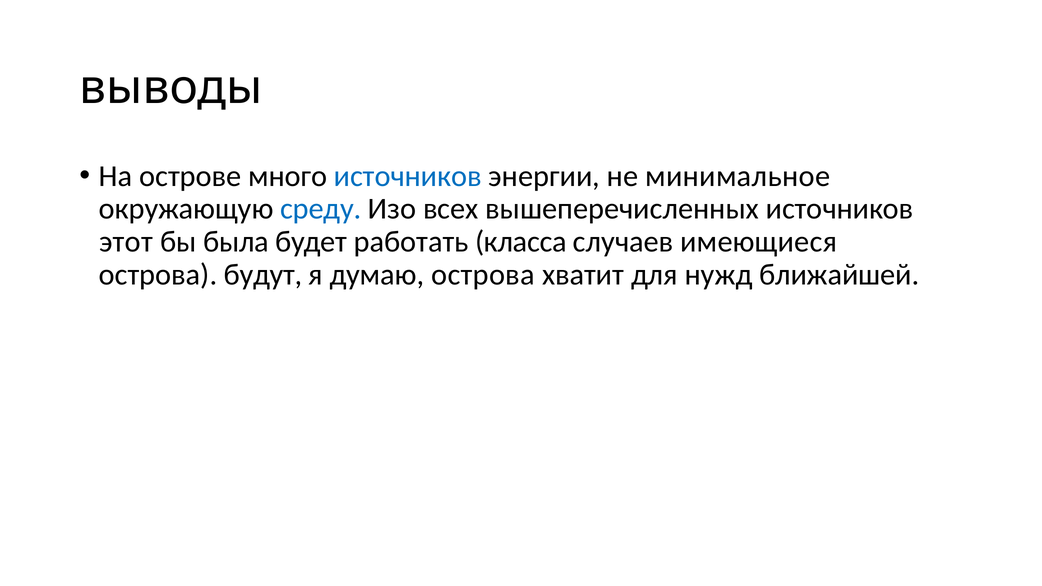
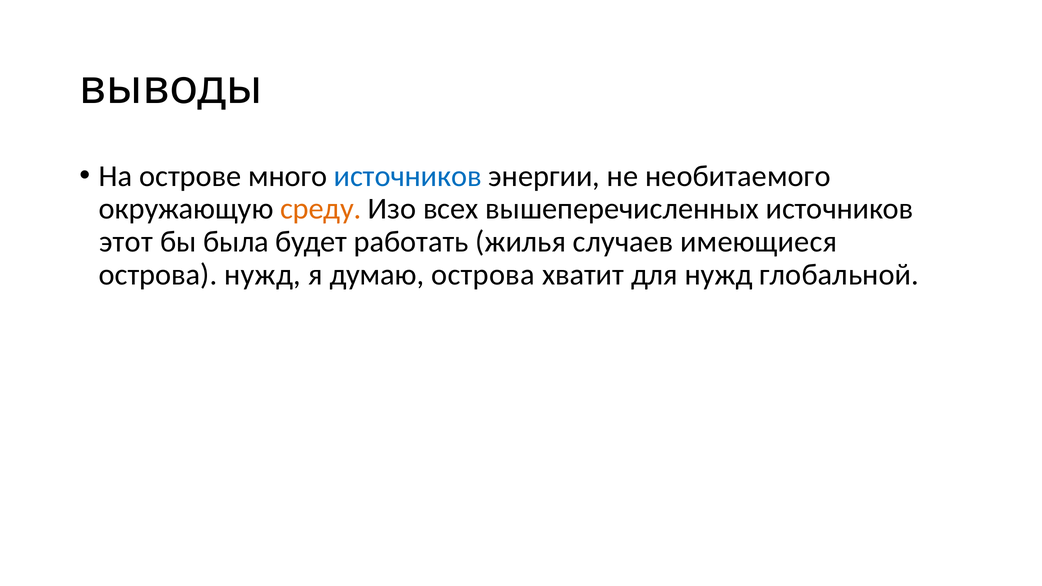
минимальное: минимальное -> необитаемого
среду colour: blue -> orange
класса: класса -> жилья
острова будут: будут -> нужд
ближайшей: ближайшей -> глобальной
